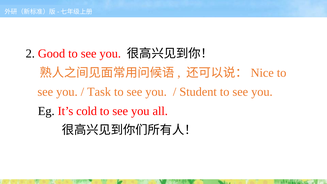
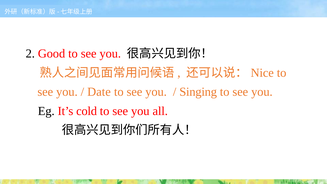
Task: Task -> Date
Student: Student -> Singing
